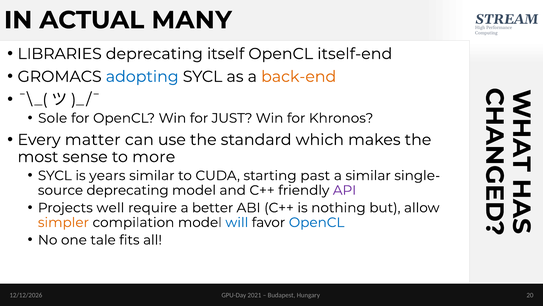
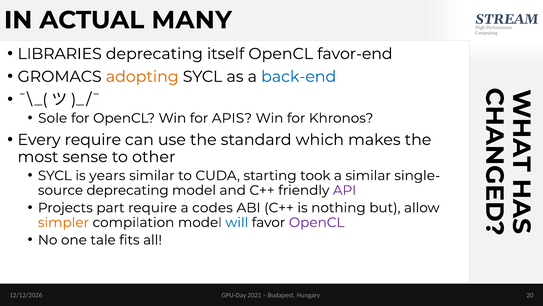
itself-end: itself-end -> favor-end
adopting colour: blue -> orange
back-end colour: orange -> blue
JUST: JUST -> APIS
Every matter: matter -> require
more: more -> other
past: past -> took
well: well -> part
better: better -> codes
OpenCL at (317, 222) colour: blue -> purple
